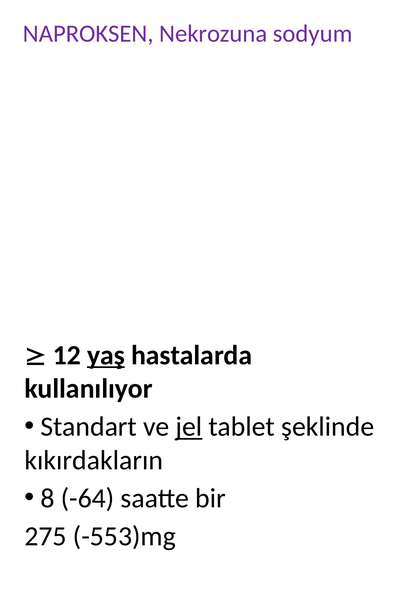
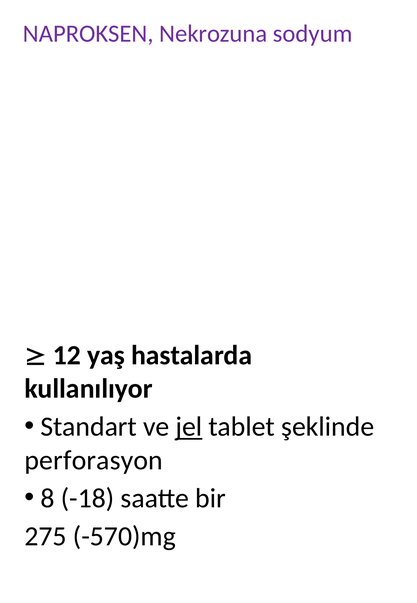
yaş underline: present -> none
kıkırdakların: kıkırdakların -> perforasyon
-64: -64 -> -18
-553)mg: -553)mg -> -570)mg
